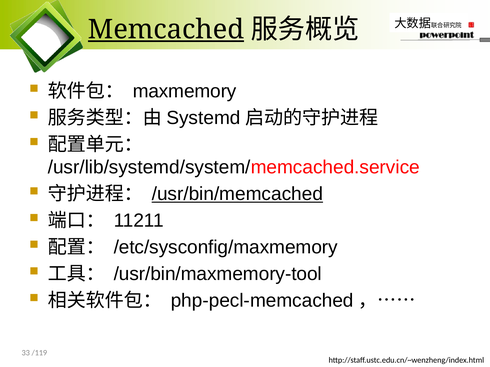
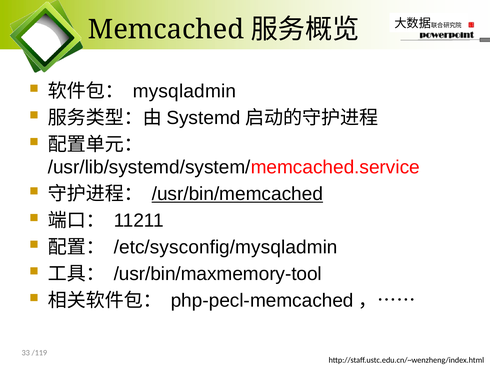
Memcached underline: present -> none
maxmemory: maxmemory -> mysqladmin
/etc/sysconfig/maxmemory: /etc/sysconfig/maxmemory -> /etc/sysconfig/mysqladmin
